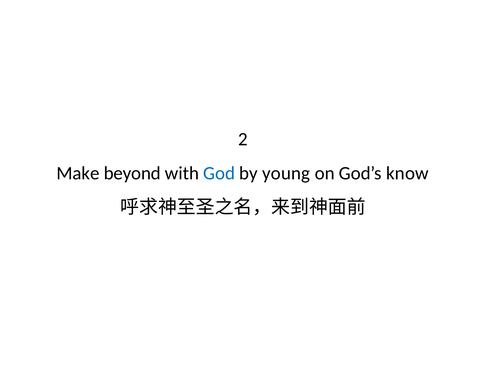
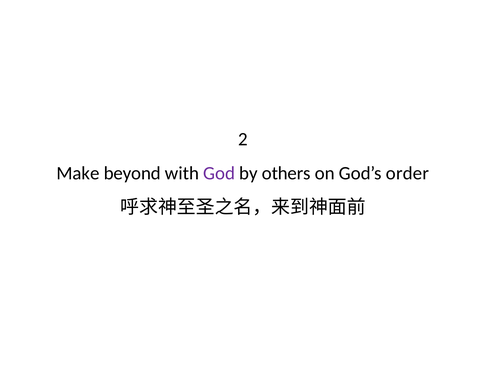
God colour: blue -> purple
young: young -> others
know: know -> order
